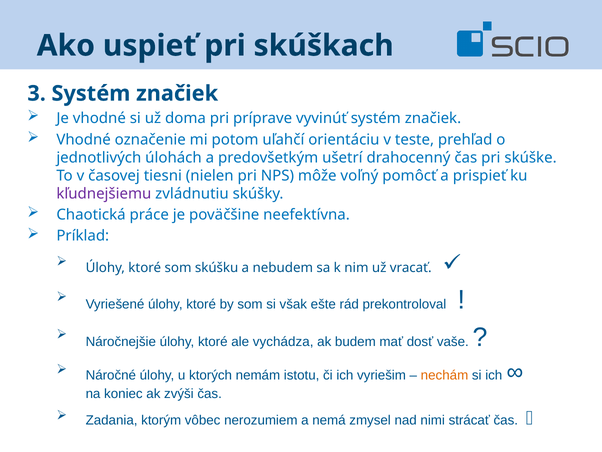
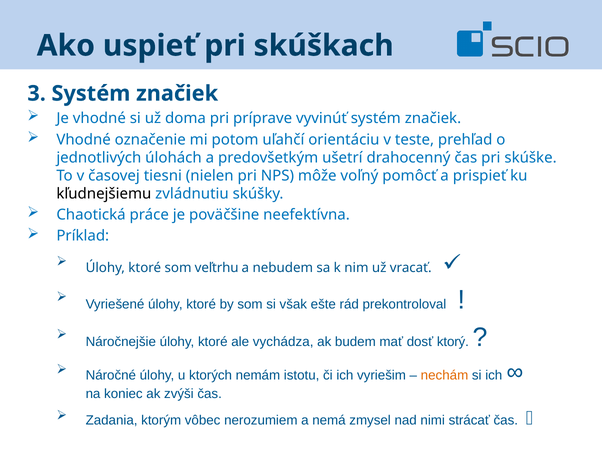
kľudnejšiemu colour: purple -> black
skúšku: skúšku -> veľtrhu
vaše: vaše -> ktorý
